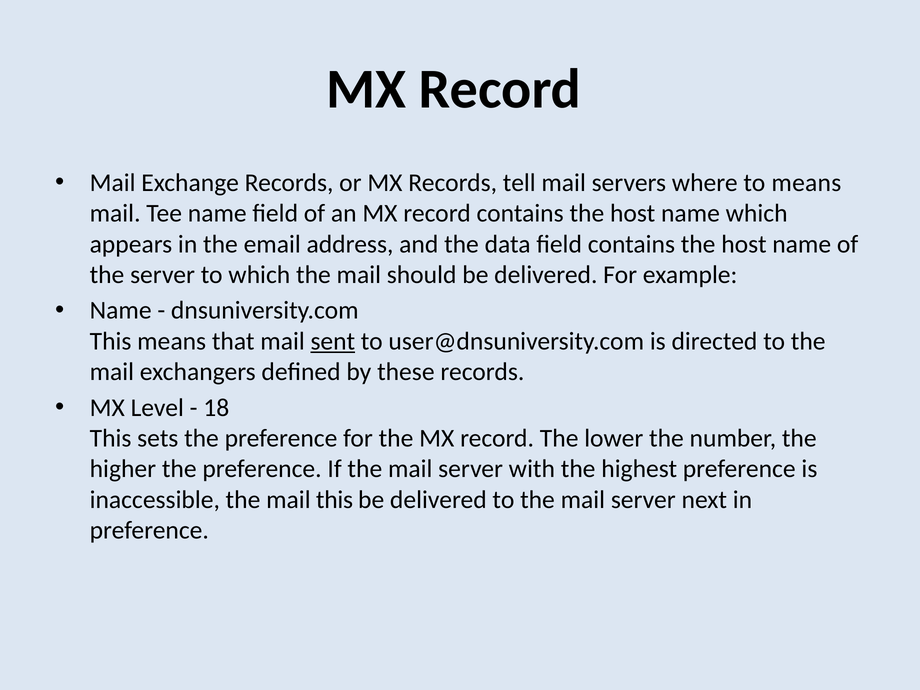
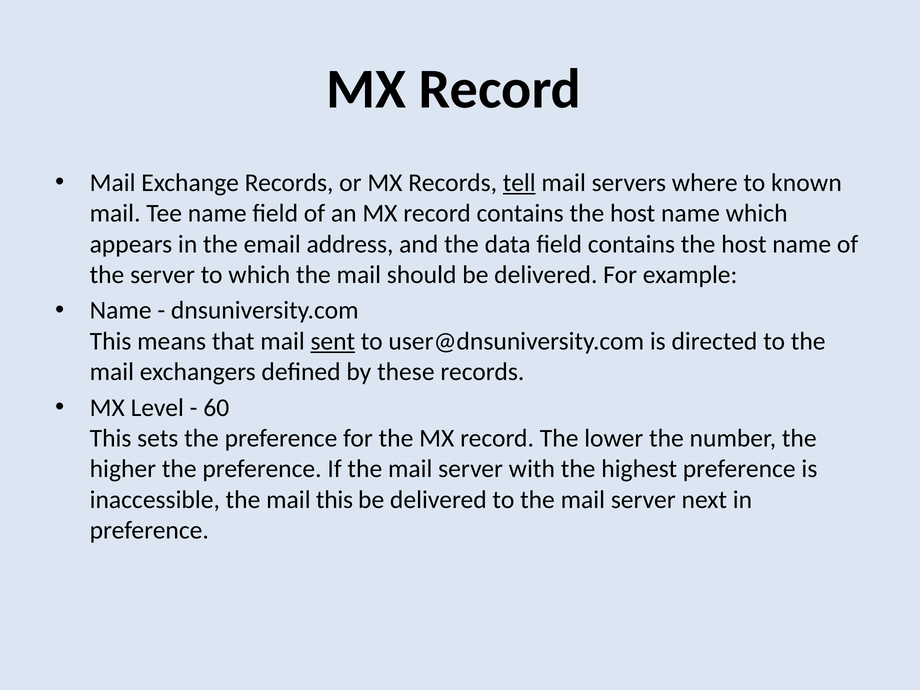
tell underline: none -> present
to means: means -> known
18: 18 -> 60
